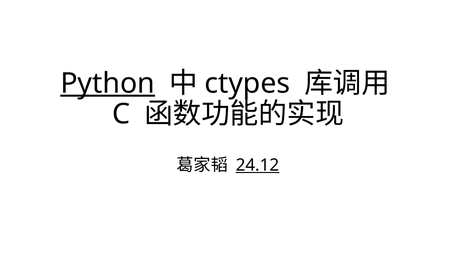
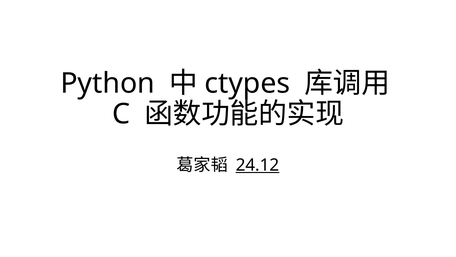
Python underline: present -> none
